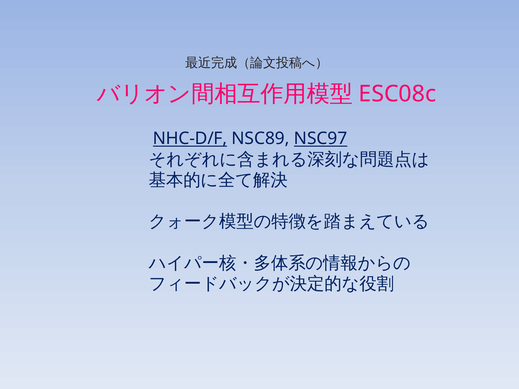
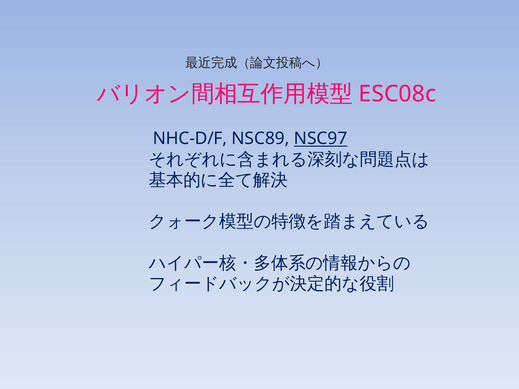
NHC-D/F underline: present -> none
